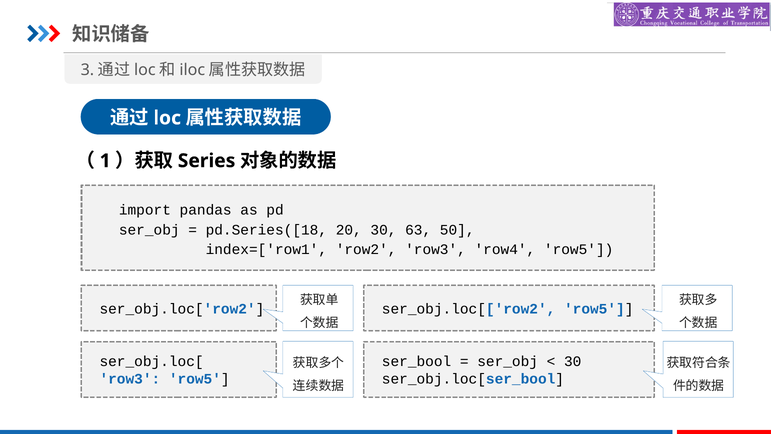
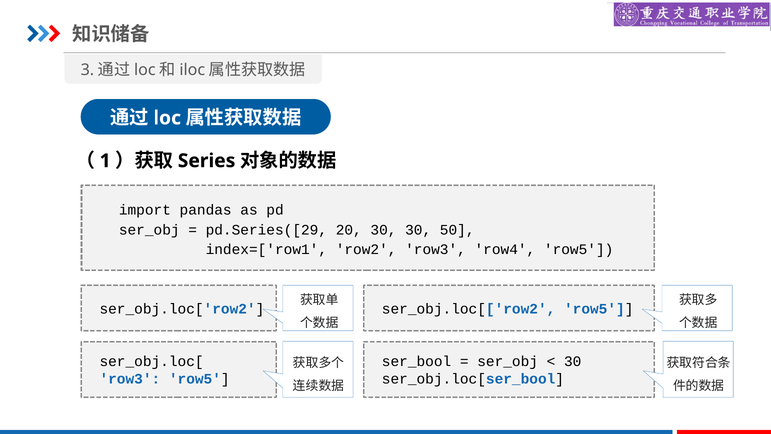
pd.Series([18: pd.Series([18 -> pd.Series([29
30 63: 63 -> 30
